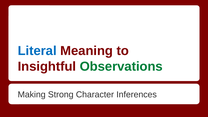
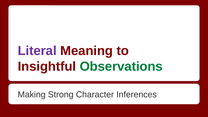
Literal colour: blue -> purple
